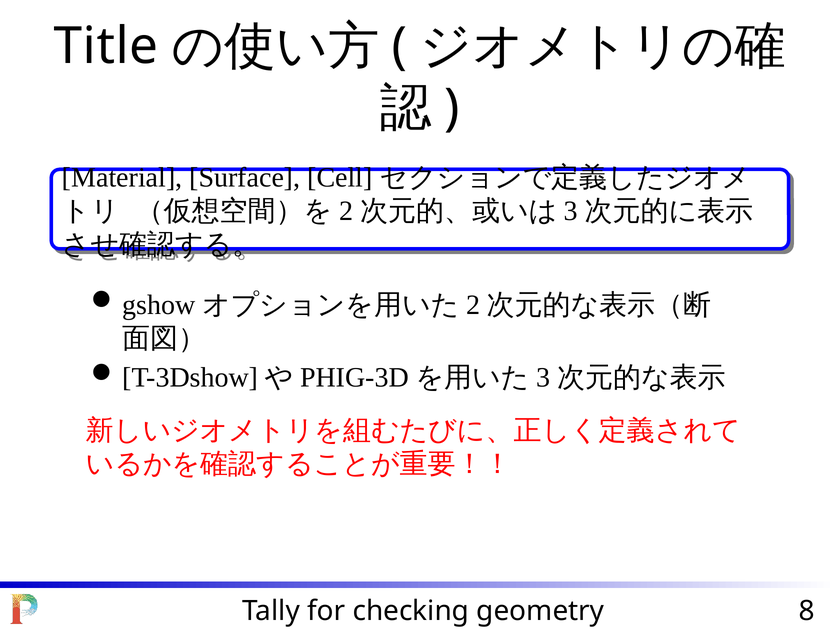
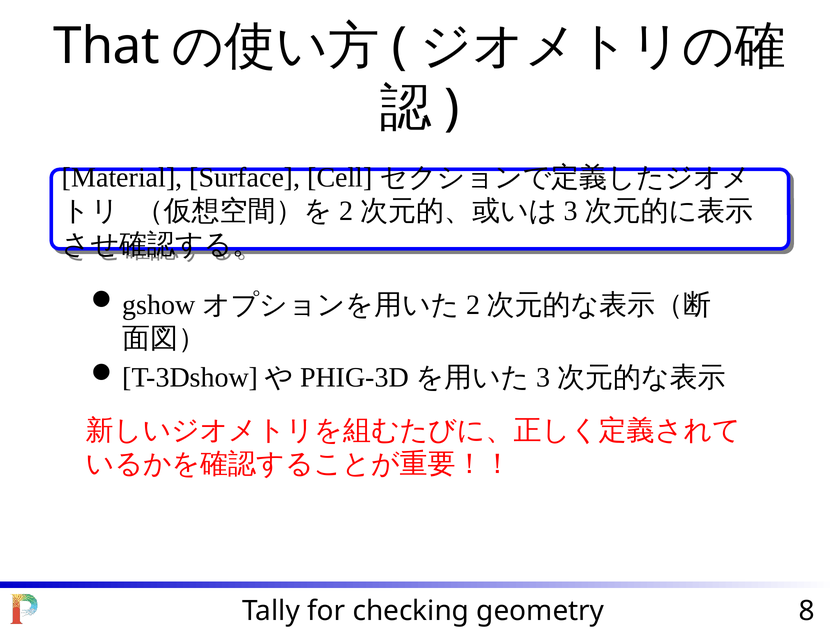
Title: Title -> That
